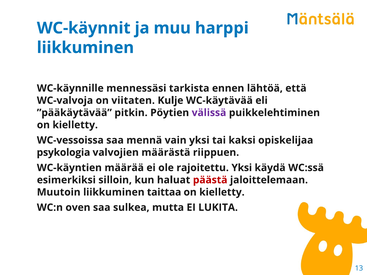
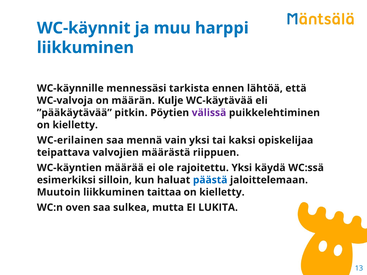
viitaten: viitaten -> määrän
WC-vessoissa: WC-vessoissa -> WC-erilainen
psykologia: psykologia -> teipattava
päästä colour: red -> blue
